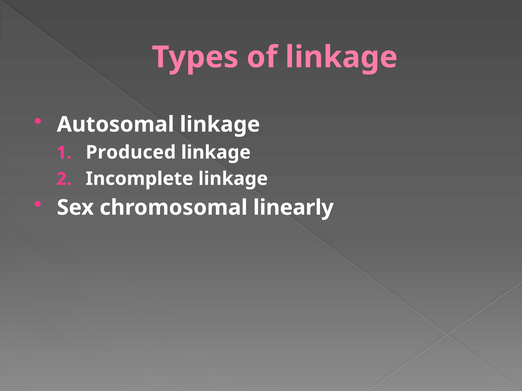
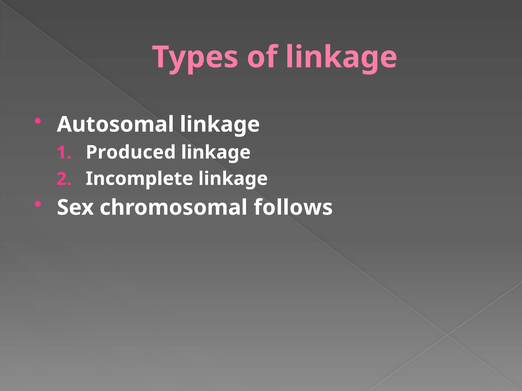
linearly: linearly -> follows
